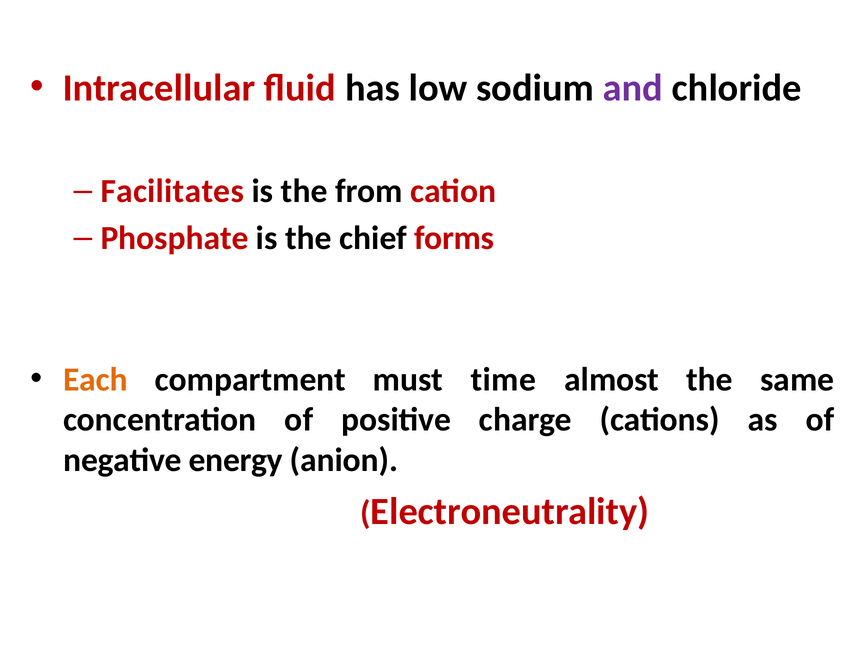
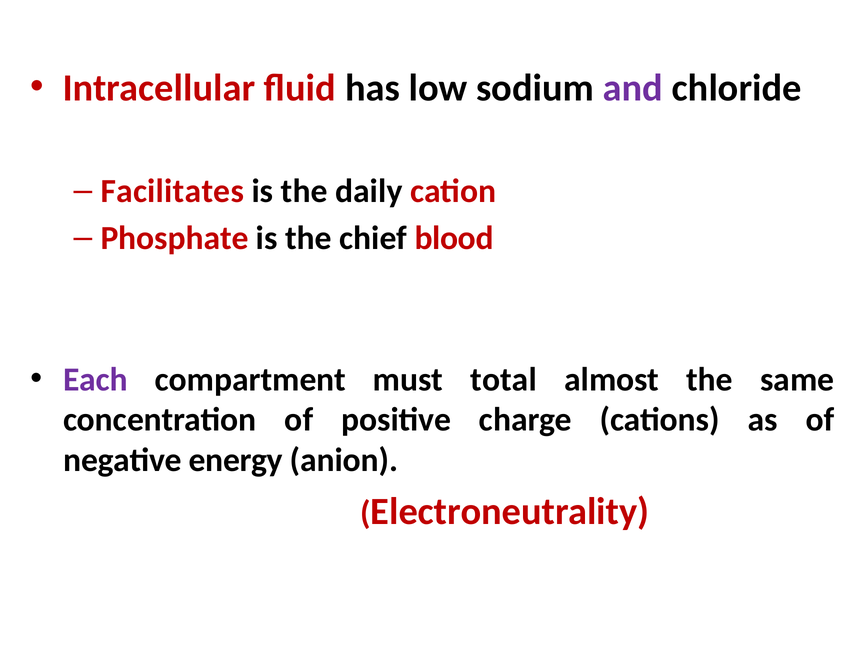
from: from -> daily
forms: forms -> blood
Each colour: orange -> purple
time: time -> total
